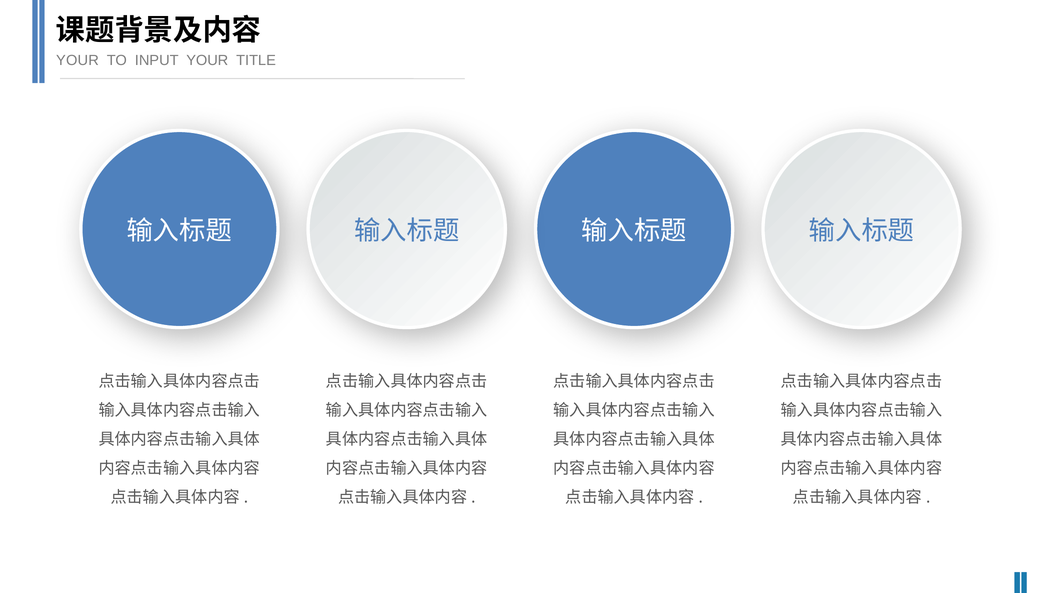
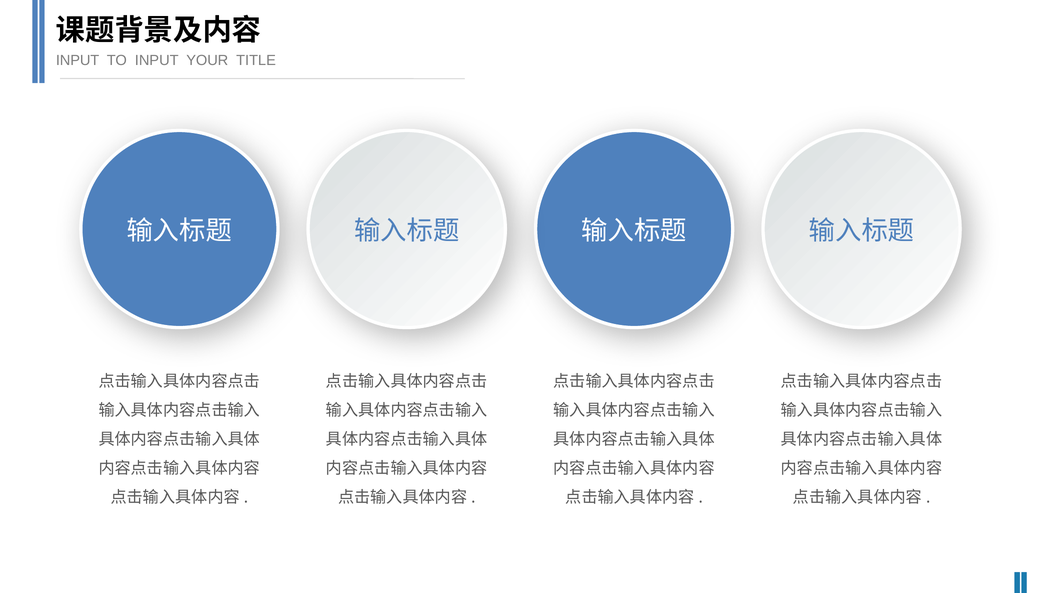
YOUR at (77, 60): YOUR -> INPUT
